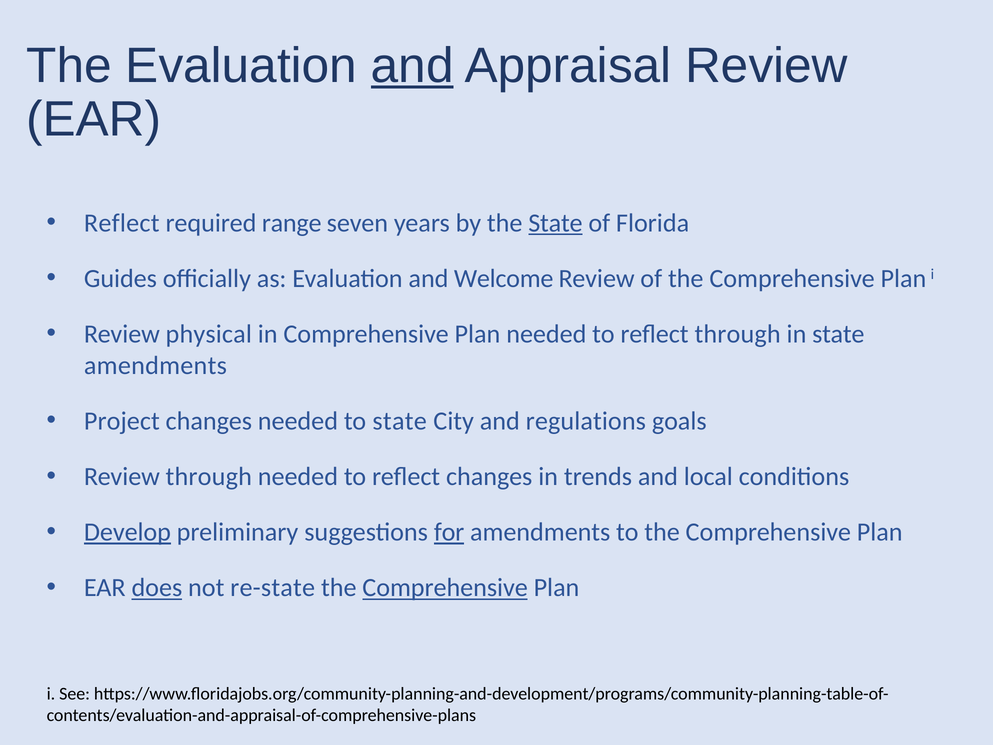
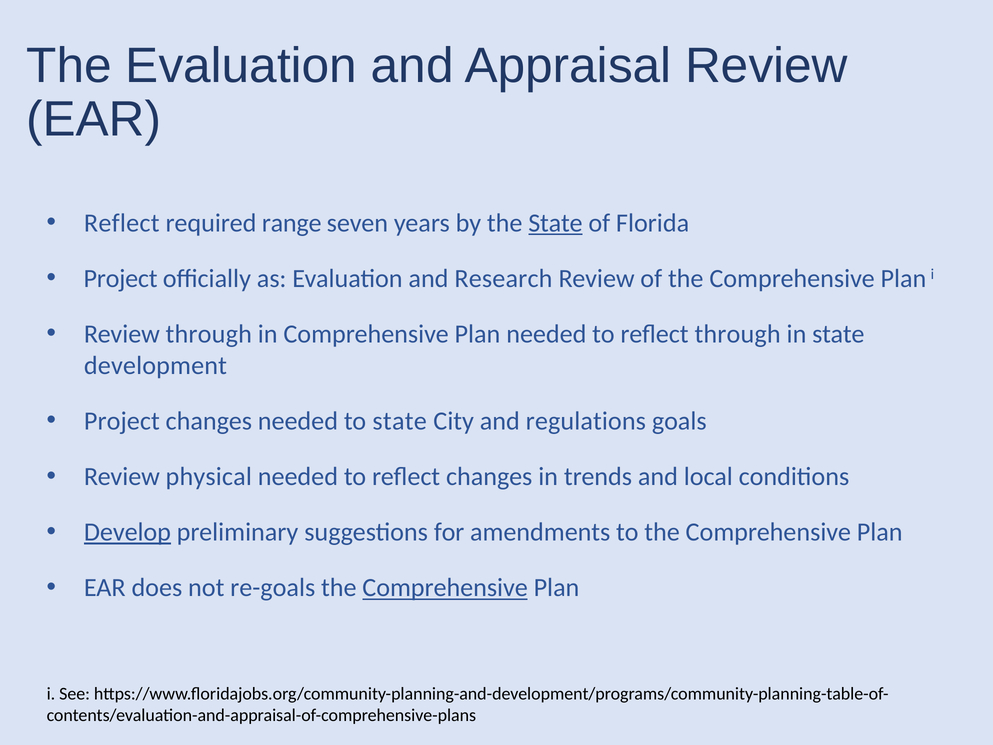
and at (412, 66) underline: present -> none
Guides at (120, 278): Guides -> Project
Welcome: Welcome -> Research
Review physical: physical -> through
amendments at (155, 365): amendments -> development
Review through: through -> physical
for underline: present -> none
does underline: present -> none
re-state: re-state -> re-goals
